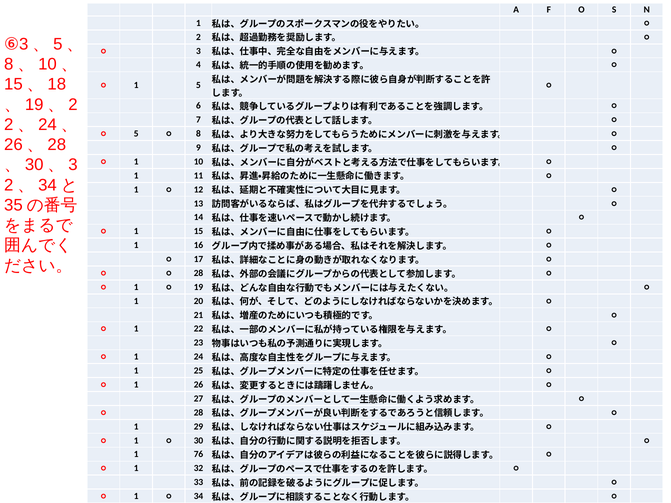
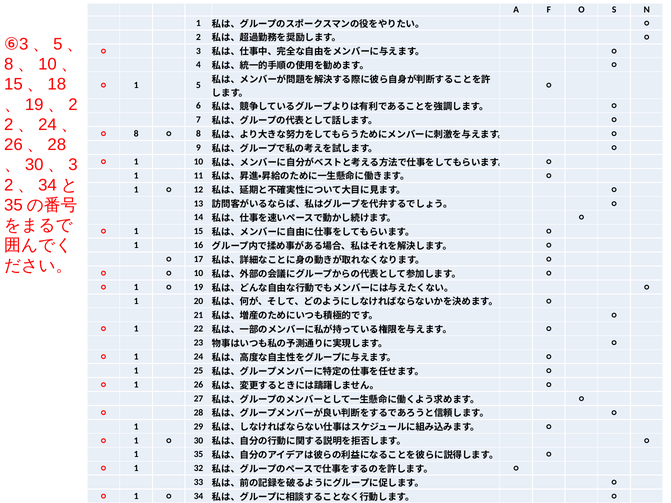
5 at (136, 134): 5 -> 8
28 at (198, 273): 28 -> 10
1 76: 76 -> 35
